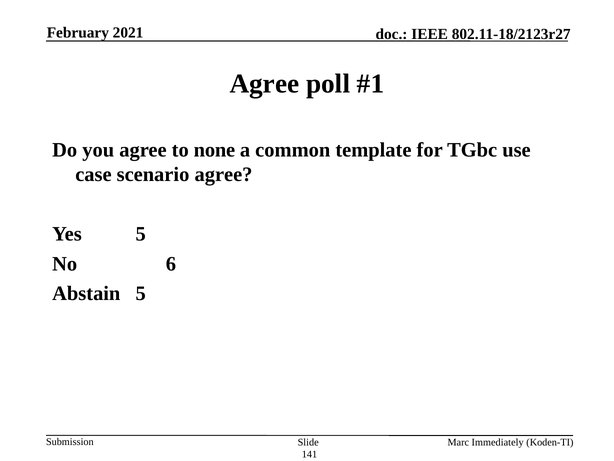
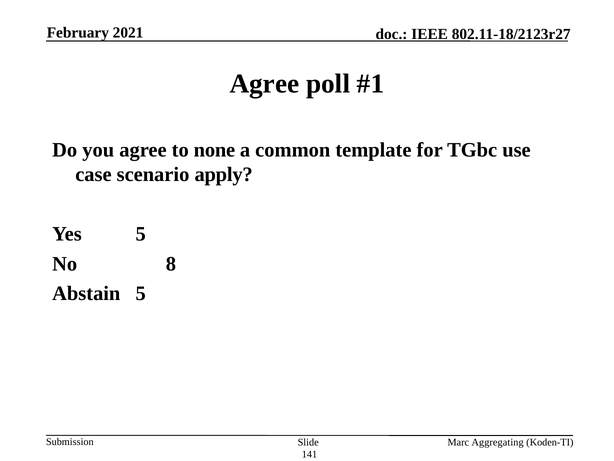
scenario agree: agree -> apply
6: 6 -> 8
Immediately: Immediately -> Aggregating
